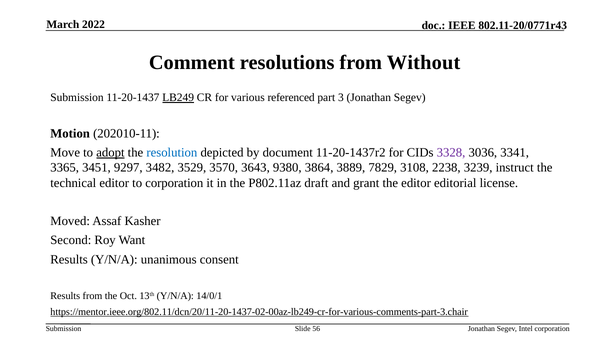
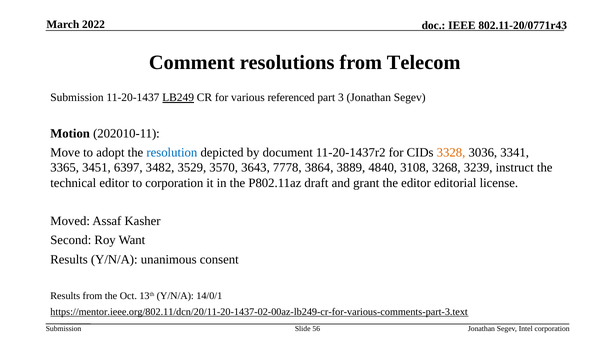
Without: Without -> Telecom
adopt underline: present -> none
3328 colour: purple -> orange
9297: 9297 -> 6397
9380: 9380 -> 7778
7829: 7829 -> 4840
2238: 2238 -> 3268
https://mentor.ieee.org/802.11/dcn/20/11-20-1437-02-00az-lb249-cr-for-various-comments-part-3.chair: https://mentor.ieee.org/802.11/dcn/20/11-20-1437-02-00az-lb249-cr-for-various-comments-part-3.chair -> https://mentor.ieee.org/802.11/dcn/20/11-20-1437-02-00az-lb249-cr-for-various-comments-part-3.text
